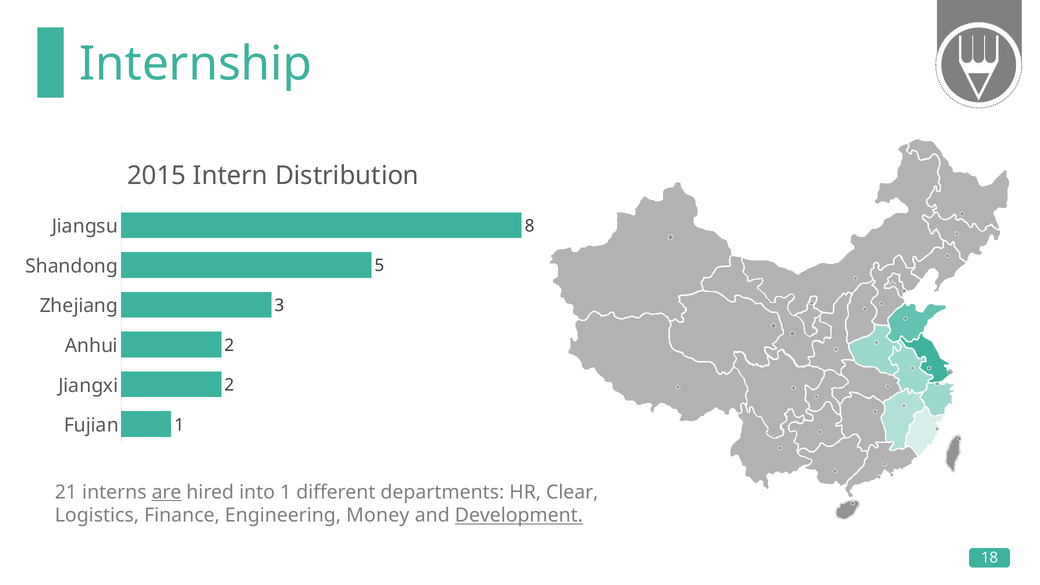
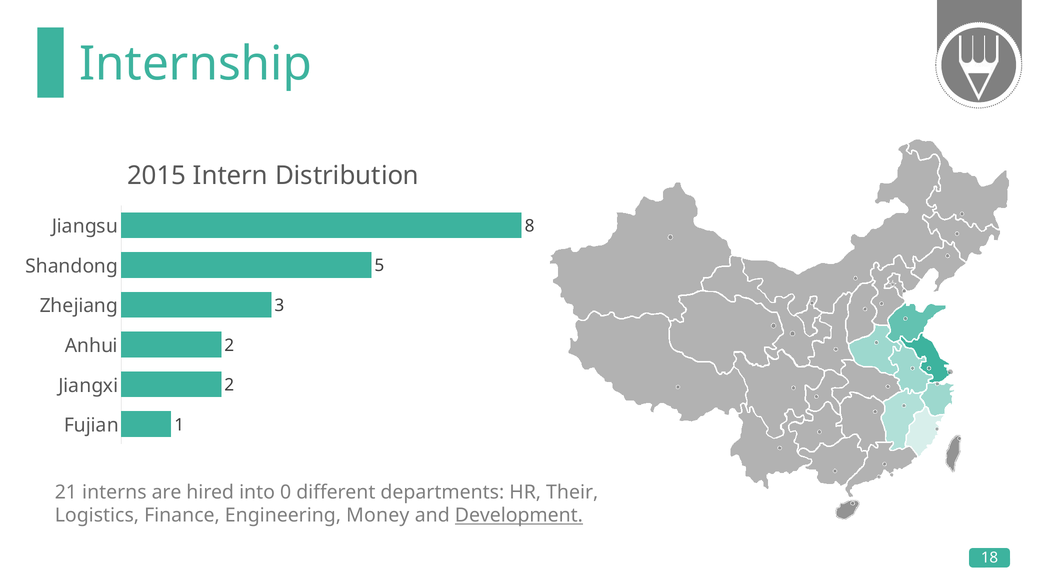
are underline: present -> none
into 1: 1 -> 0
Clear: Clear -> Their
